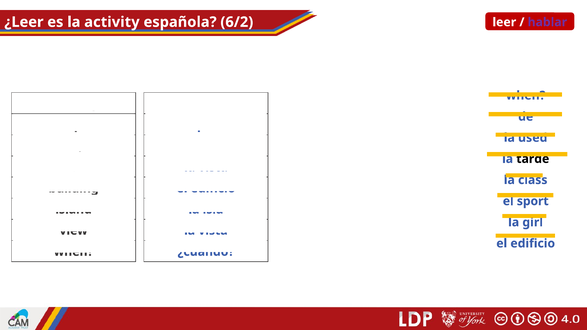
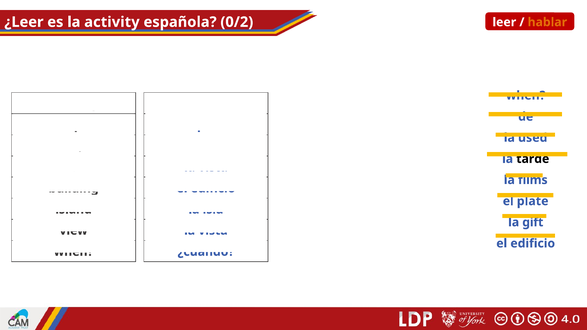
6/2: 6/2 -> 0/2
hablar colour: purple -> orange
class: class -> films
el sport: sport -> plate
girl: girl -> gift
